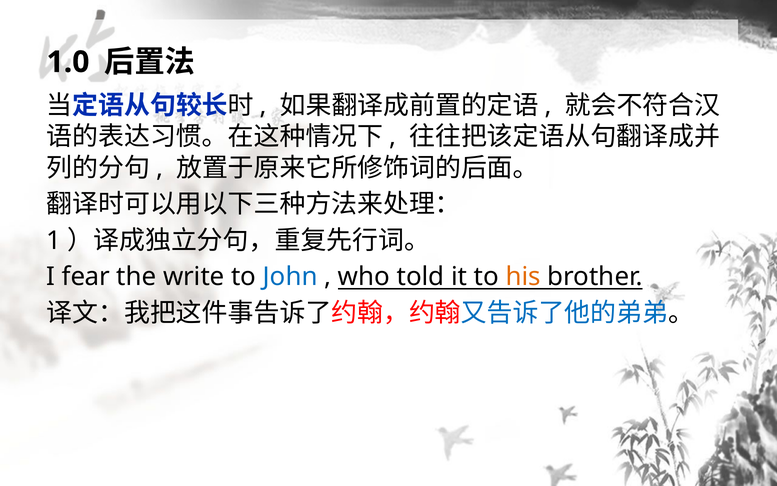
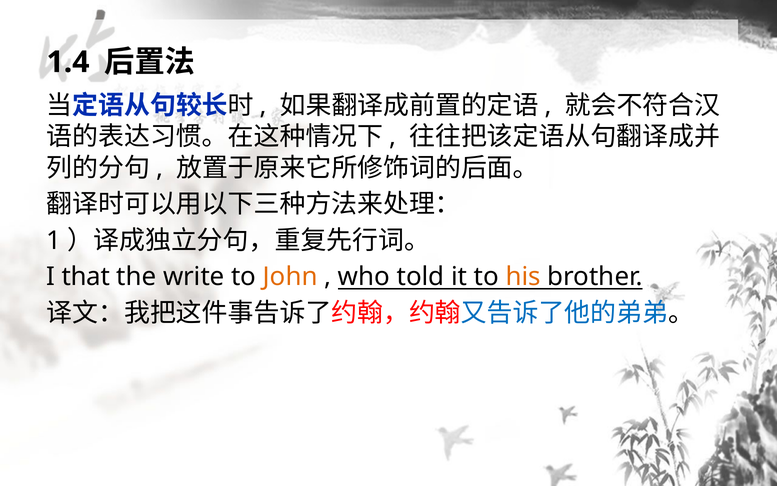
1.0: 1.0 -> 1.4
fear: fear -> that
John colour: blue -> orange
